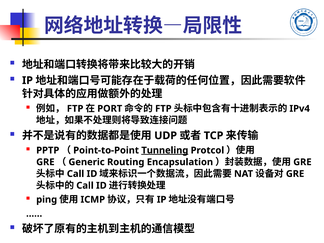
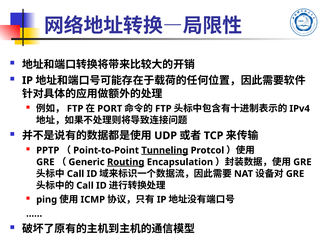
Routing underline: none -> present
